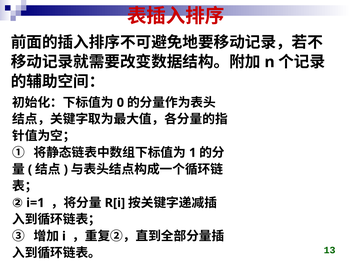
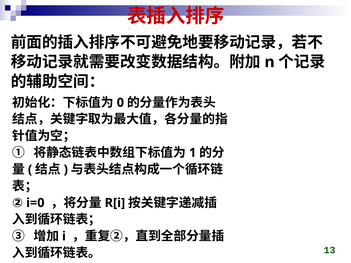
i=1: i=1 -> i=0
